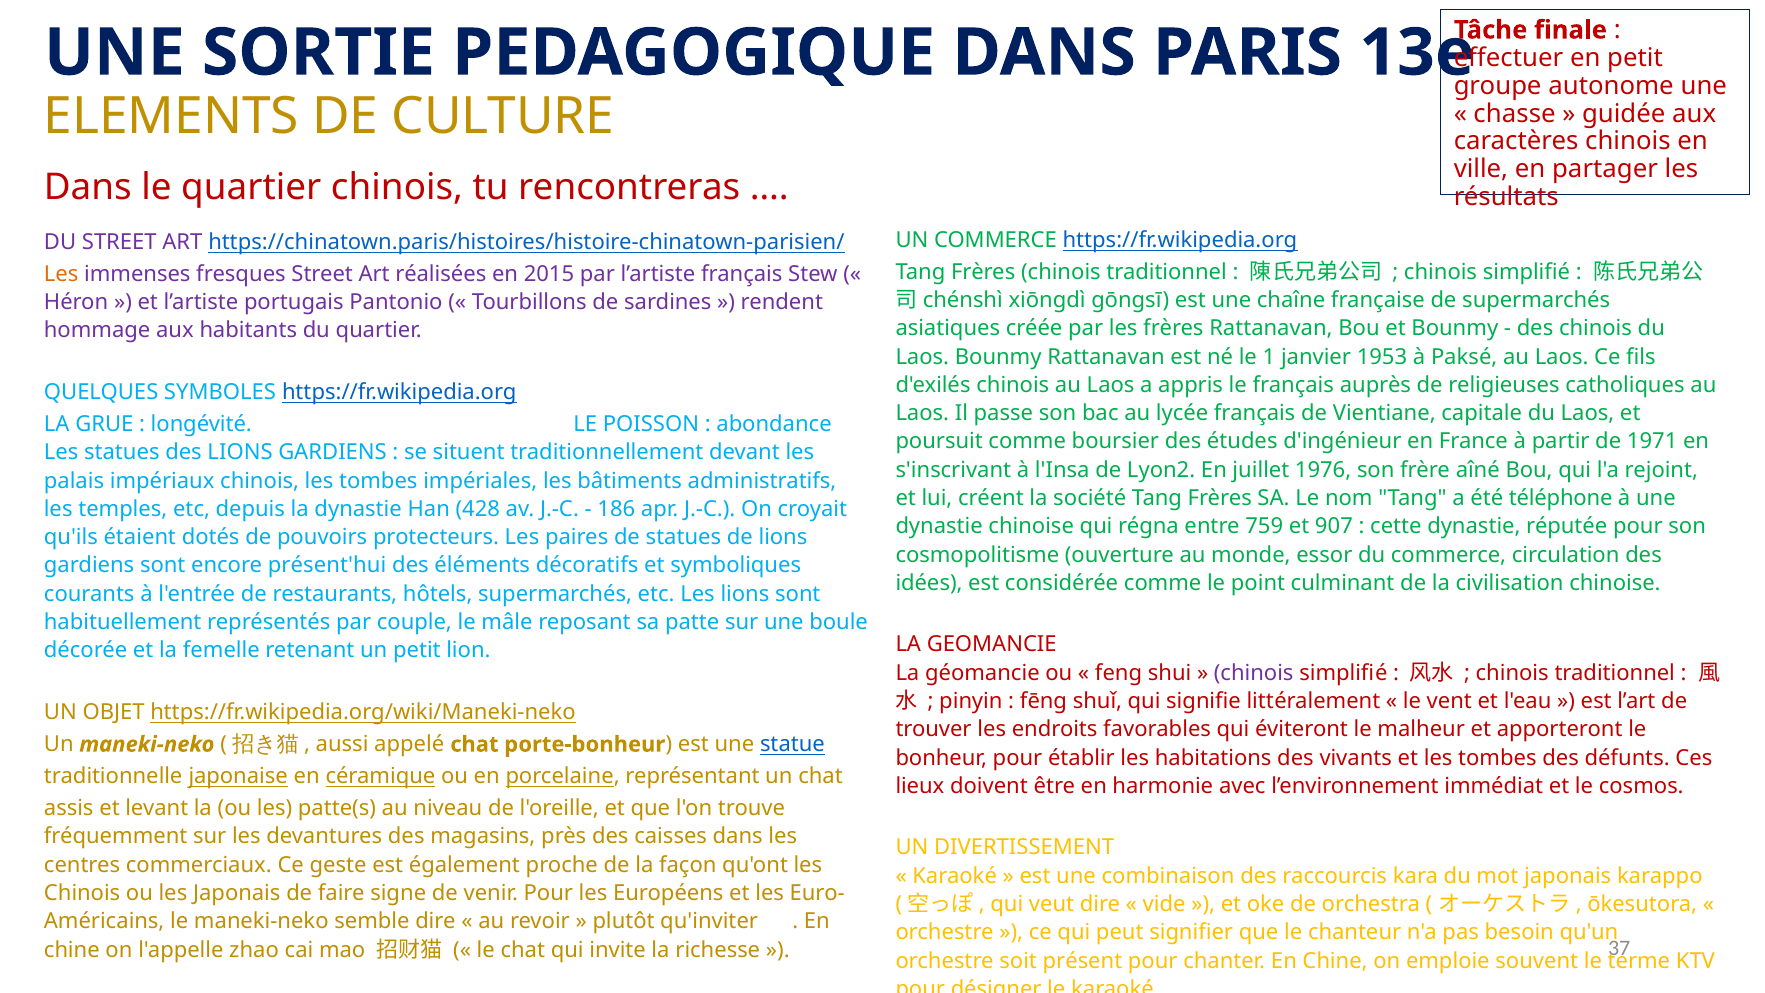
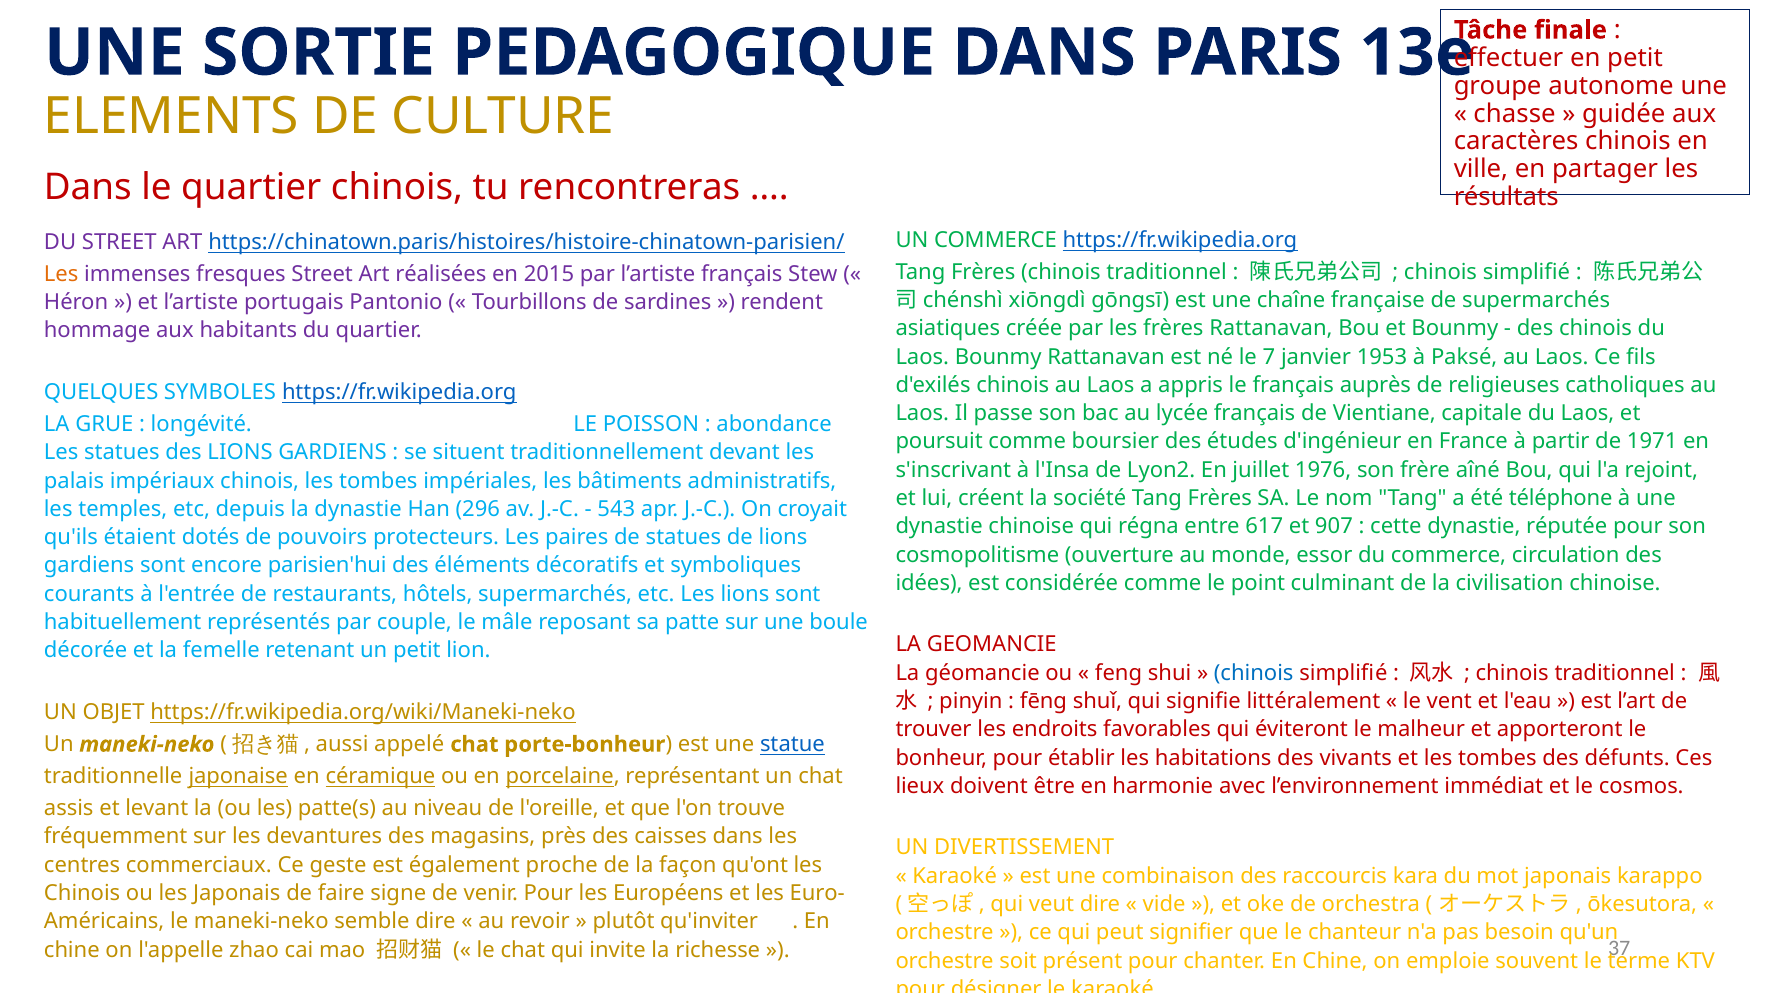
1: 1 -> 7
428: 428 -> 296
186: 186 -> 543
759: 759 -> 617
présent'hui: présent'hui -> parisien'hui
chinois at (1254, 673) colour: purple -> blue
